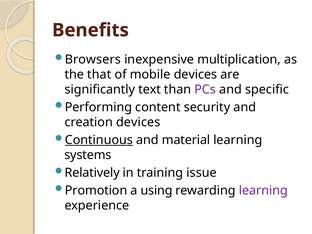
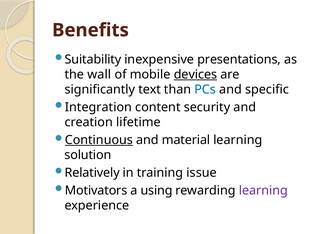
Browsers: Browsers -> Suitability
multiplication: multiplication -> presentations
that: that -> wall
devices at (195, 74) underline: none -> present
PCs colour: purple -> blue
Performing: Performing -> Integration
creation devices: devices -> lifetime
systems: systems -> solution
Promotion: Promotion -> Motivators
